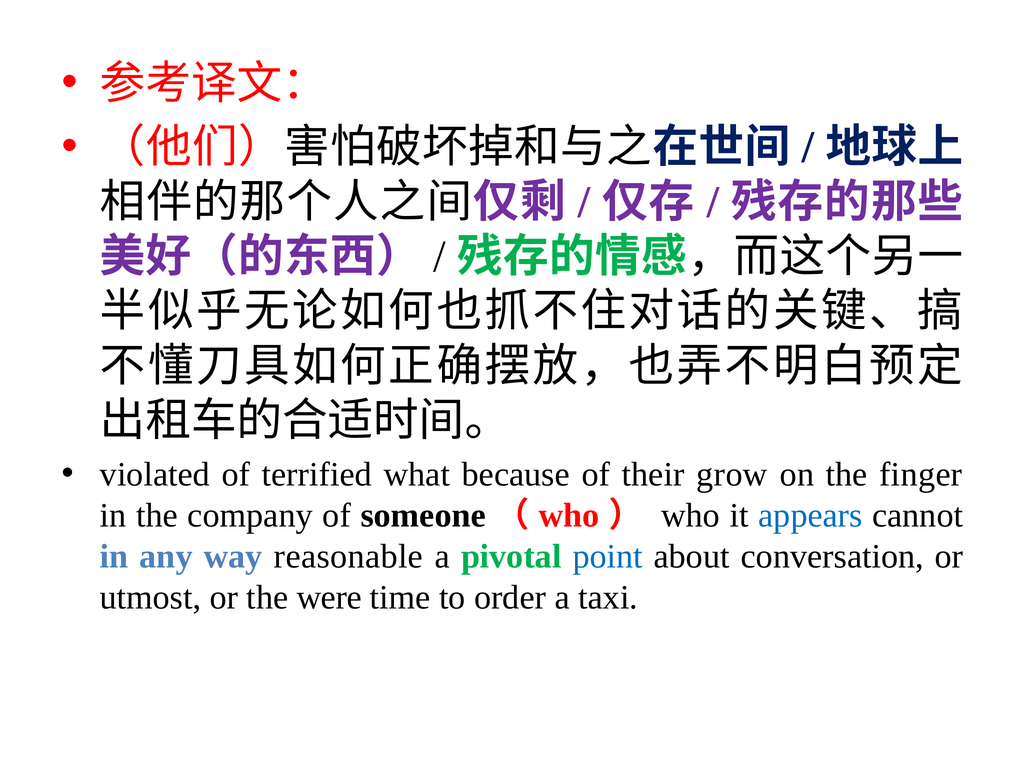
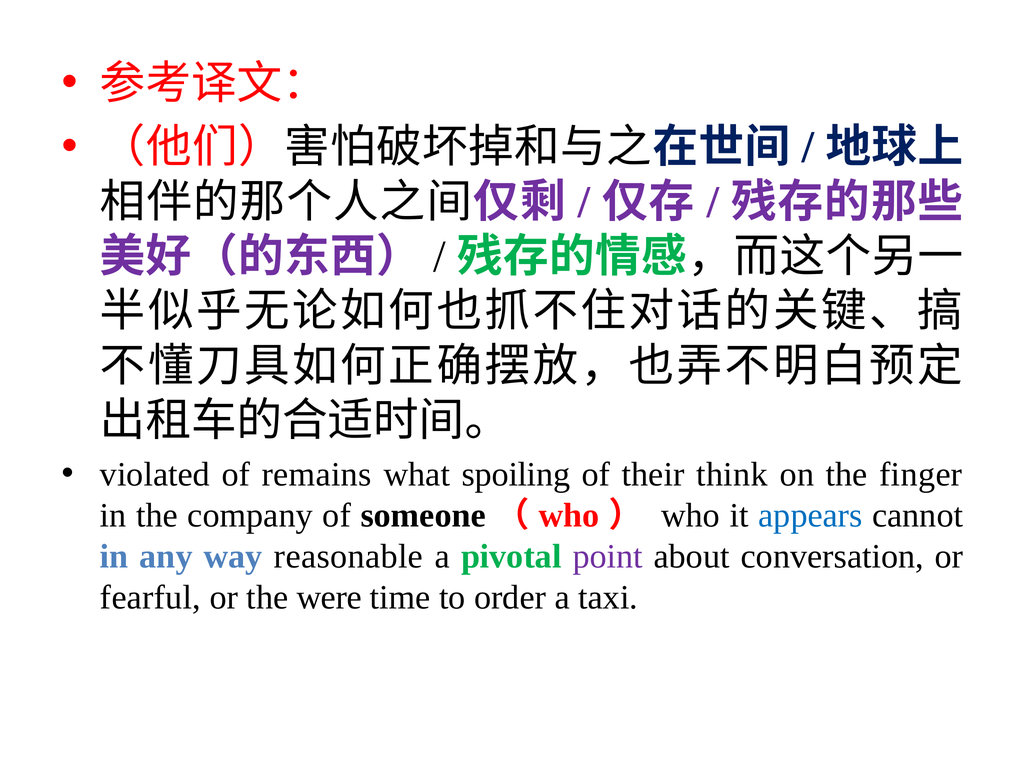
terrified: terrified -> remains
because: because -> spoiling
grow: grow -> think
point colour: blue -> purple
utmost: utmost -> fearful
